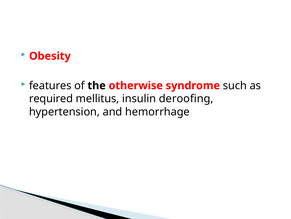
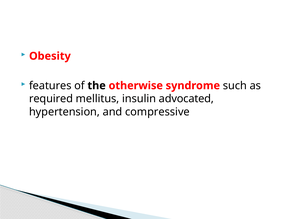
deroofing: deroofing -> advocated
hemorrhage: hemorrhage -> compressive
